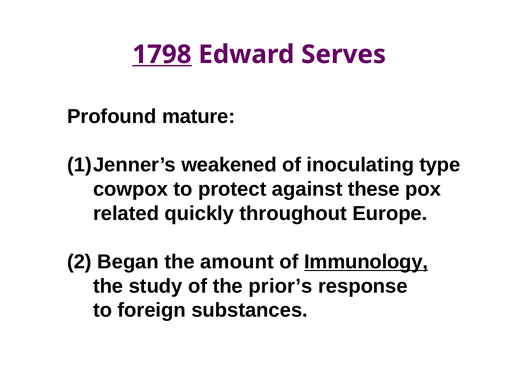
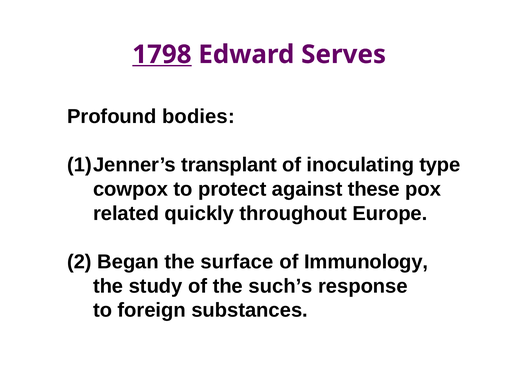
mature: mature -> bodies
weakened: weakened -> transplant
amount: amount -> surface
Immunology underline: present -> none
prior’s: prior’s -> such’s
